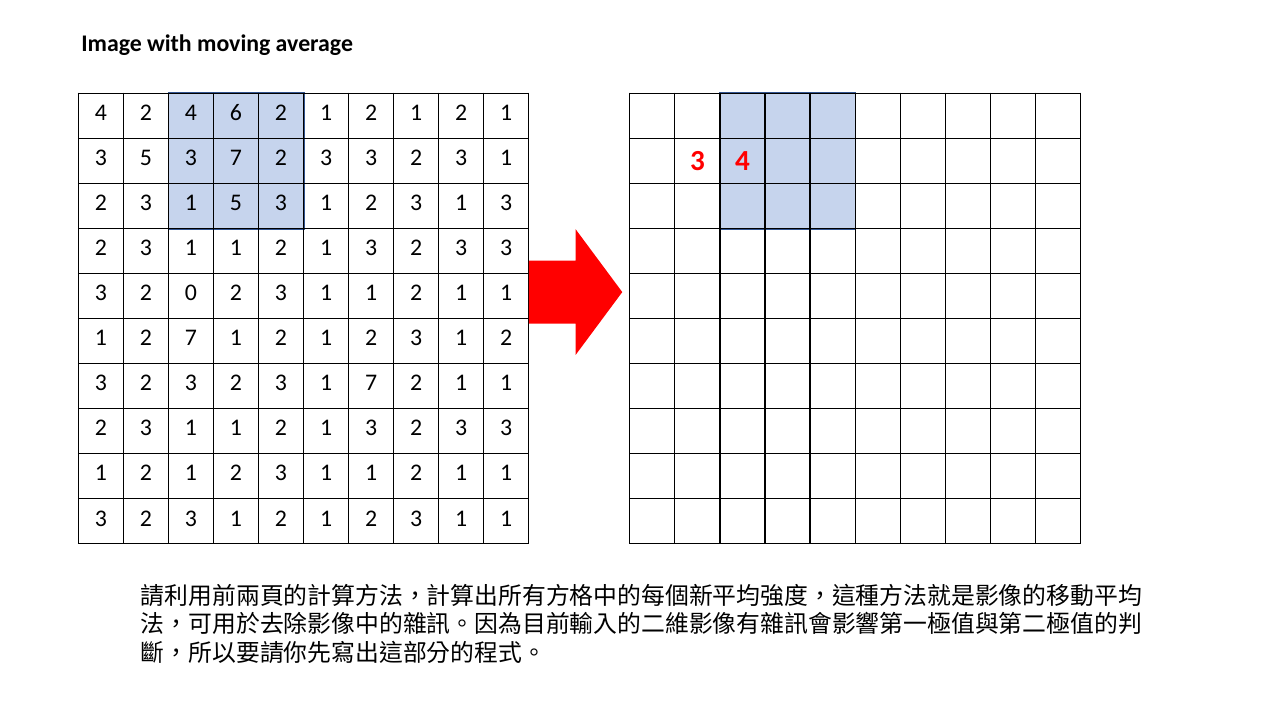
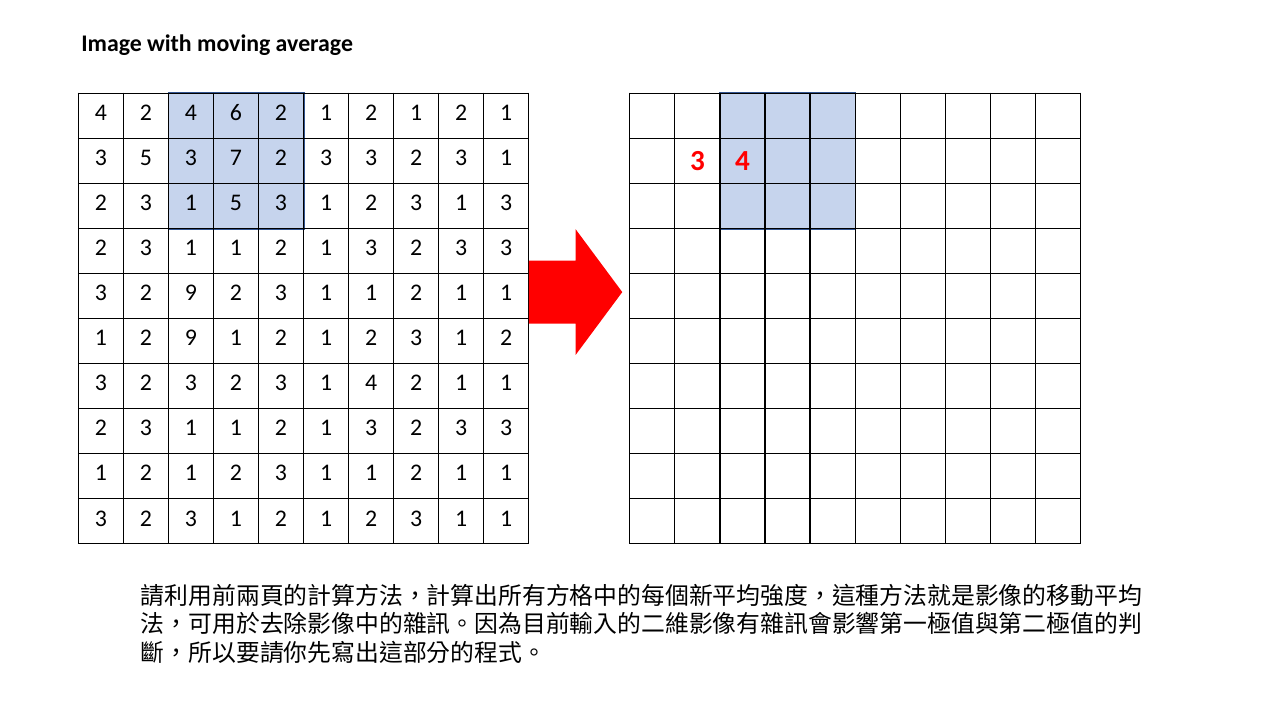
3 2 0: 0 -> 9
1 2 7: 7 -> 9
1 7: 7 -> 4
